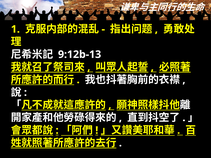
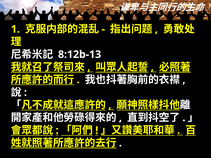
9:12b-13: 9:12b-13 -> 8:12b-13
